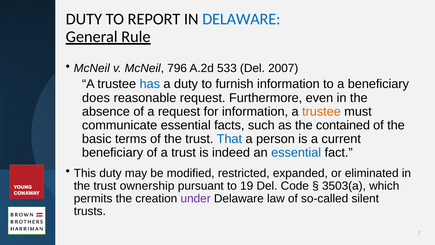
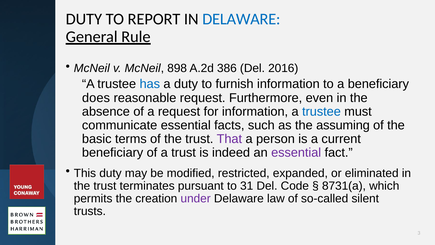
796: 796 -> 898
533: 533 -> 386
2007: 2007 -> 2016
trustee at (321, 111) colour: orange -> blue
contained: contained -> assuming
That colour: blue -> purple
essential at (296, 153) colour: blue -> purple
ownership: ownership -> terminates
19: 19 -> 31
3503(a: 3503(a -> 8731(a
